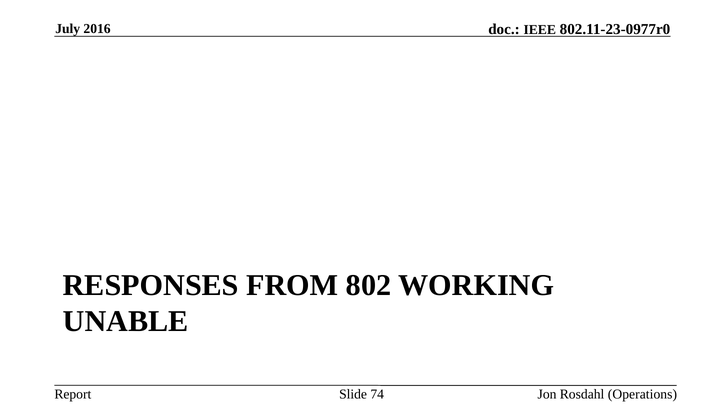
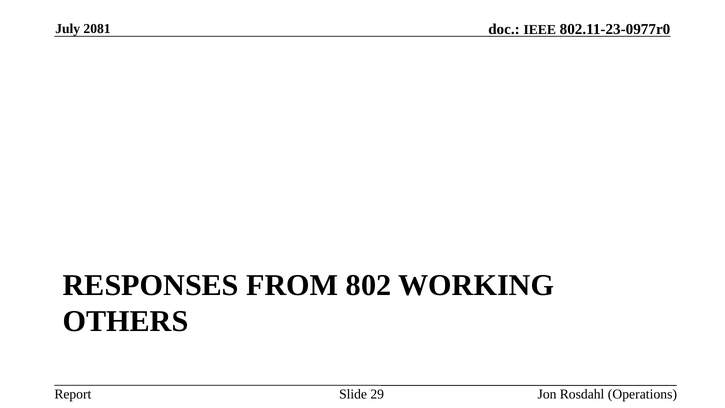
2016: 2016 -> 2081
UNABLE: UNABLE -> OTHERS
74: 74 -> 29
